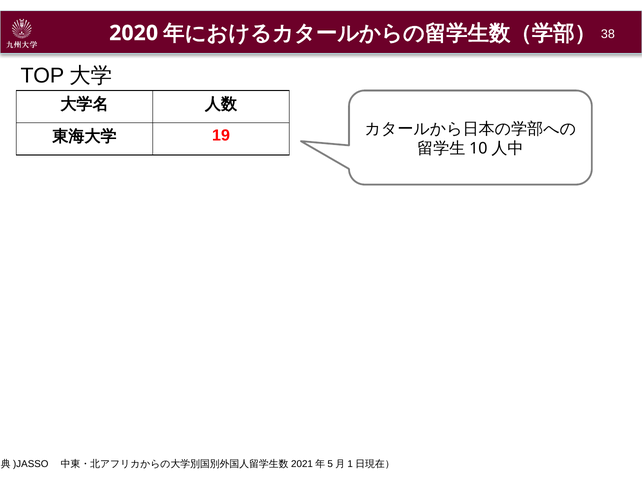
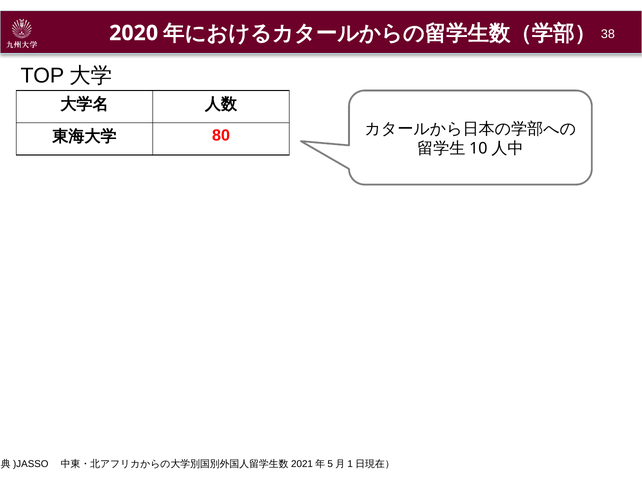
19: 19 -> 80
